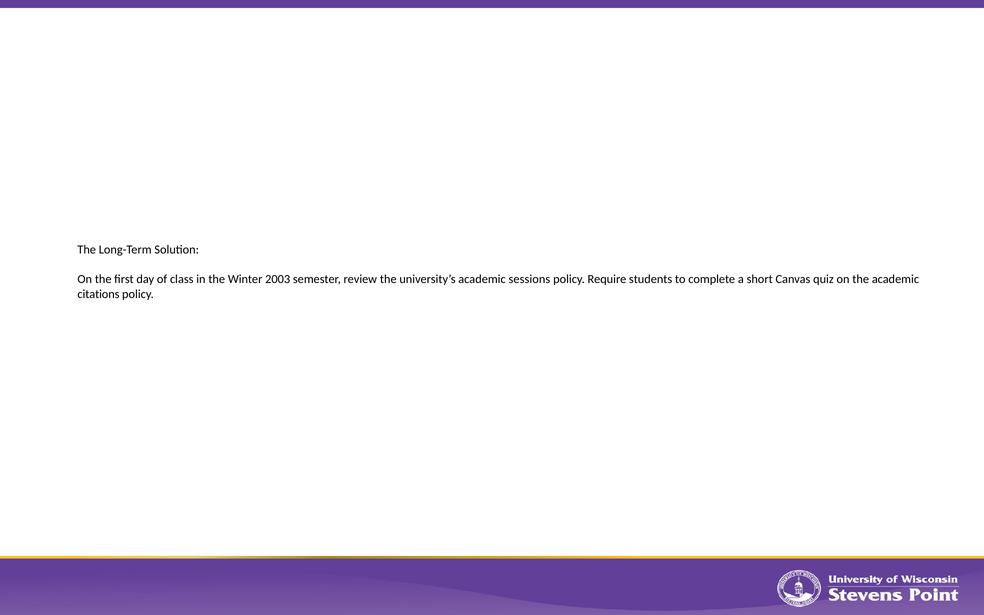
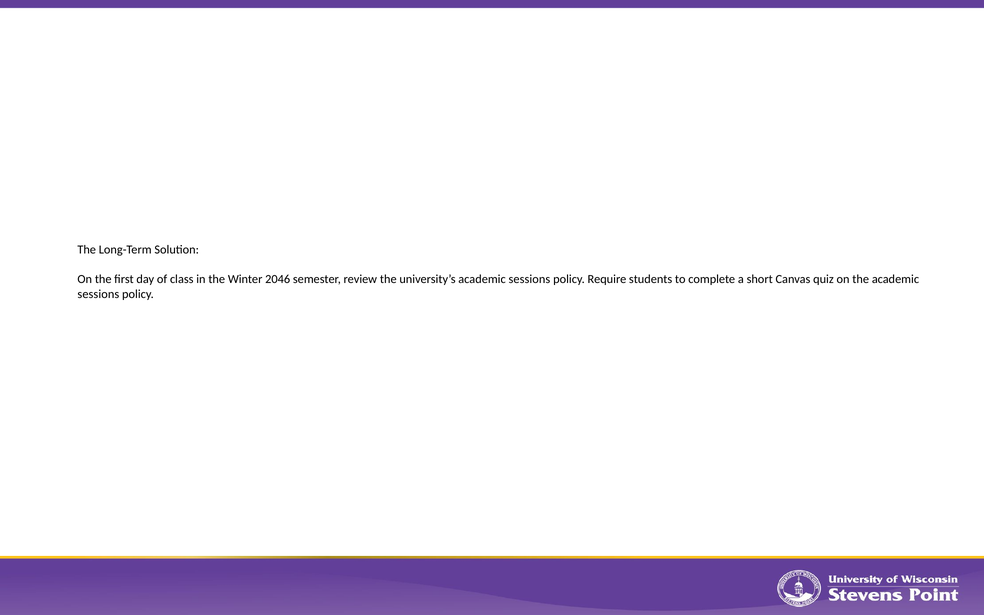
2003: 2003 -> 2046
citations at (98, 294): citations -> sessions
